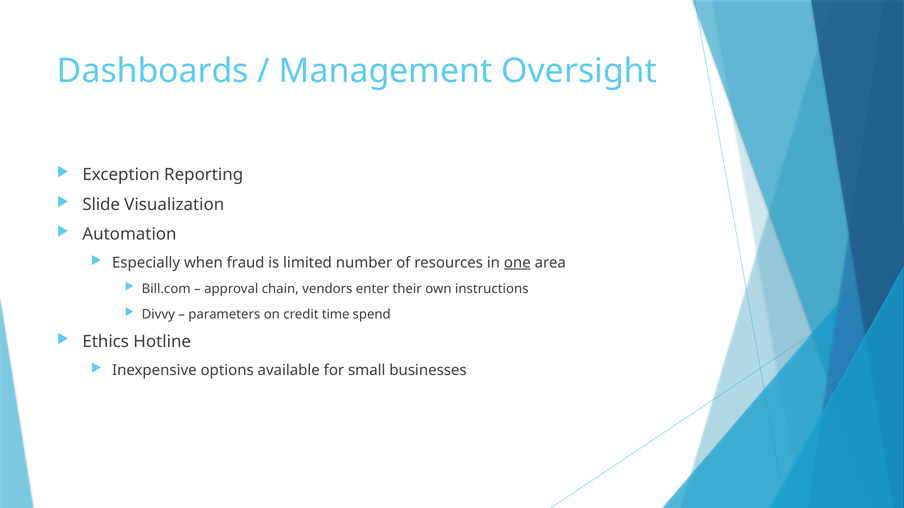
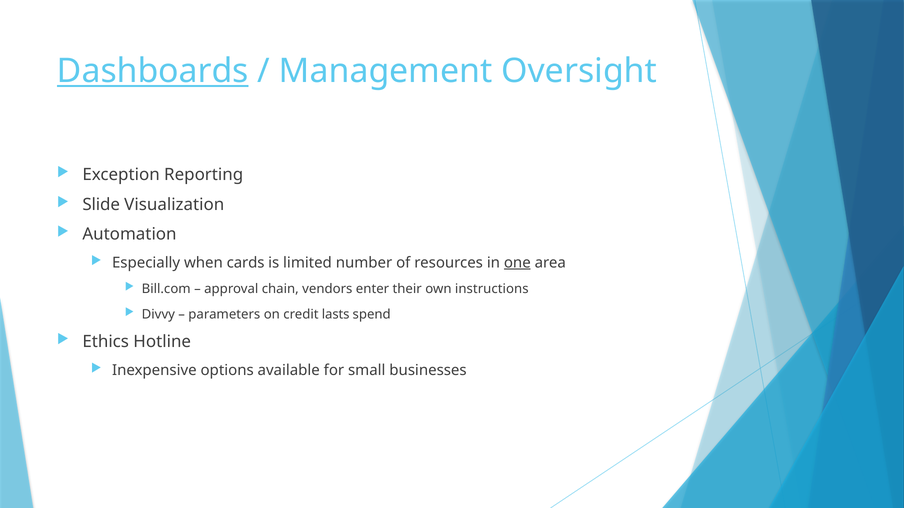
Dashboards underline: none -> present
fraud: fraud -> cards
time: time -> lasts
